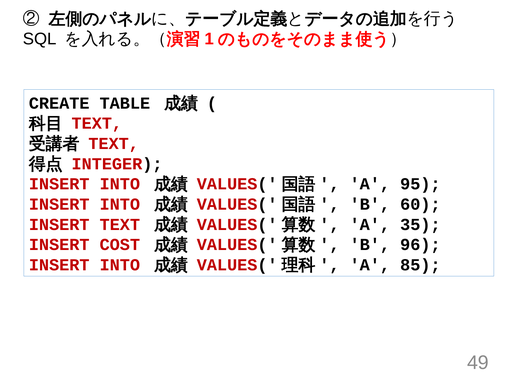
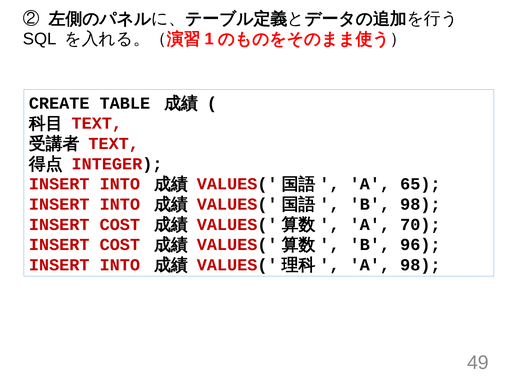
95: 95 -> 65
B 60: 60 -> 98
TEXT at (120, 224): TEXT -> COST
35: 35 -> 70
A 85: 85 -> 98
